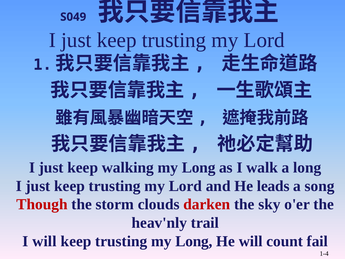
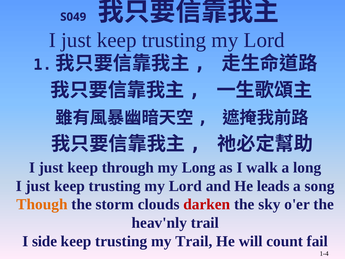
walking: walking -> through
Though colour: red -> orange
I will: will -> side
trusting my Long: Long -> Trail
